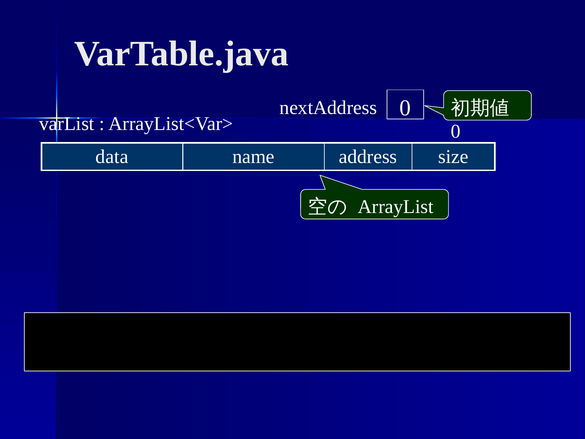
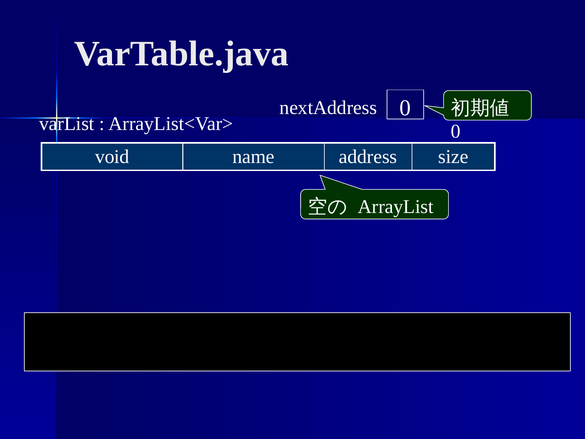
data: data -> void
